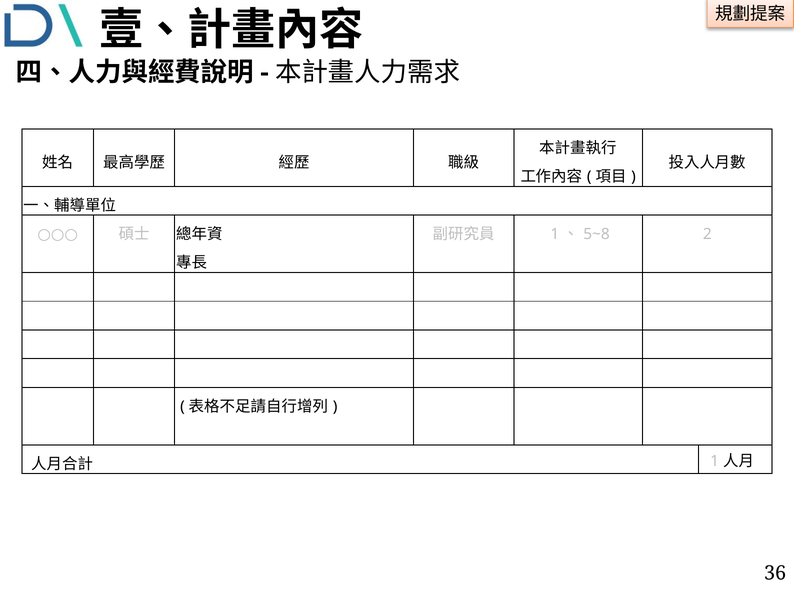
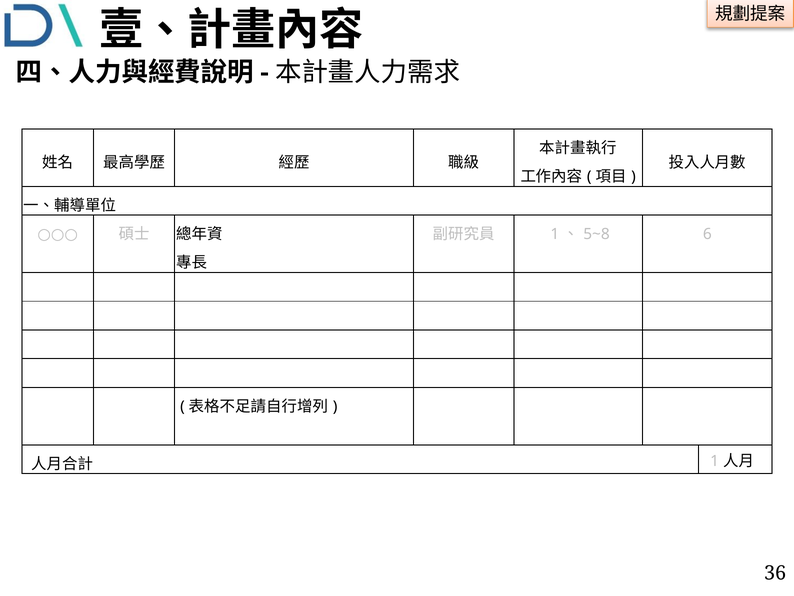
2: 2 -> 6
